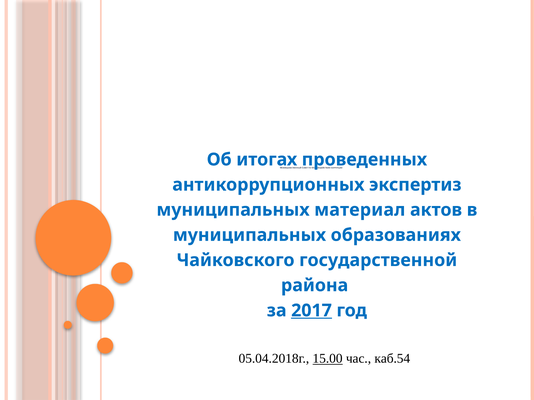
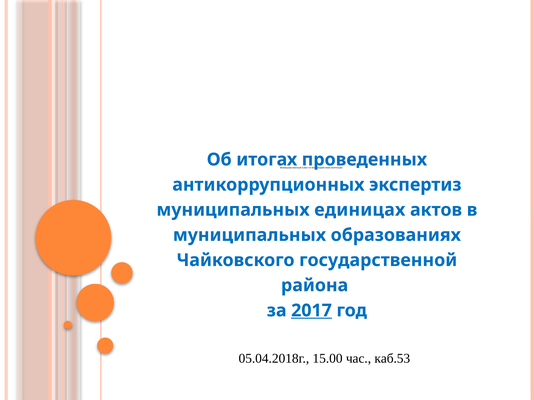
материал: материал -> единицах
15.00 underline: present -> none
каб.54: каб.54 -> каб.53
